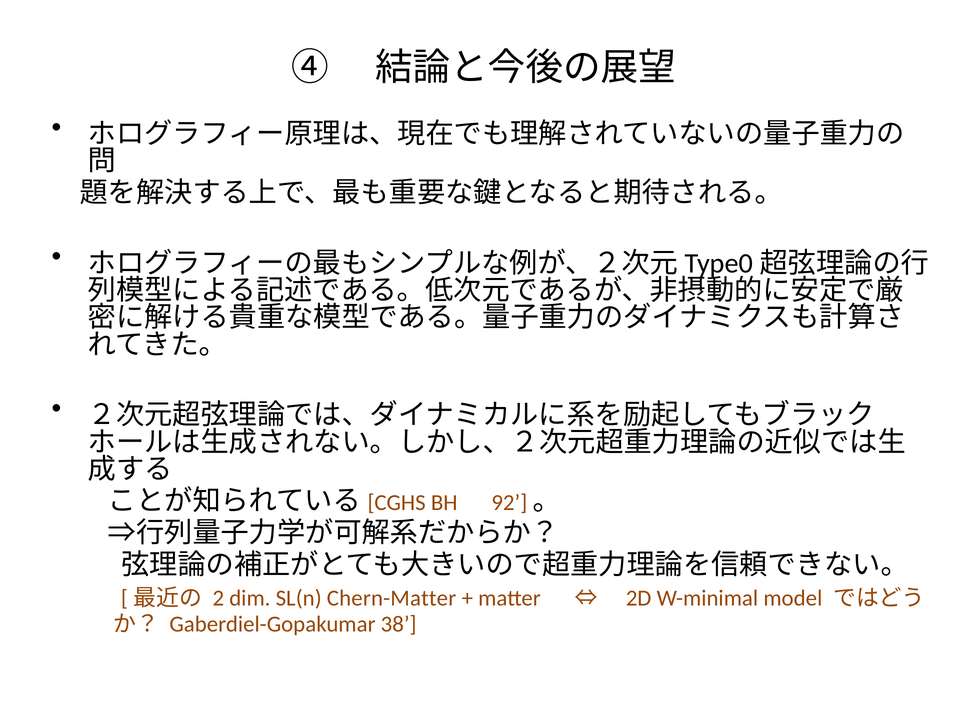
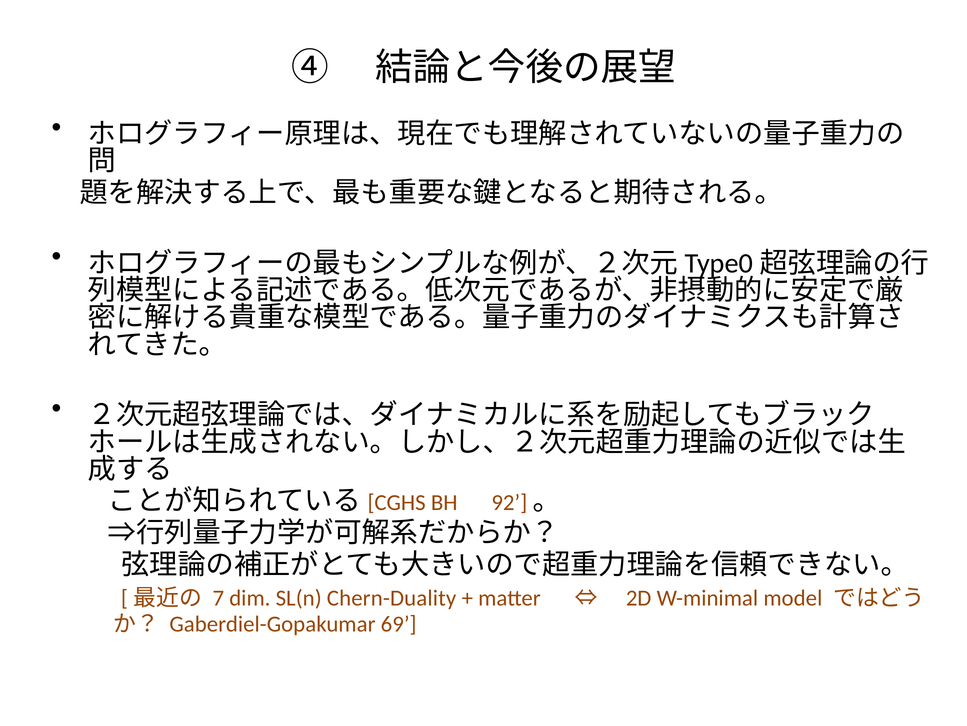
2: 2 -> 7
Chern-Matter: Chern-Matter -> Chern-Duality
38: 38 -> 69
